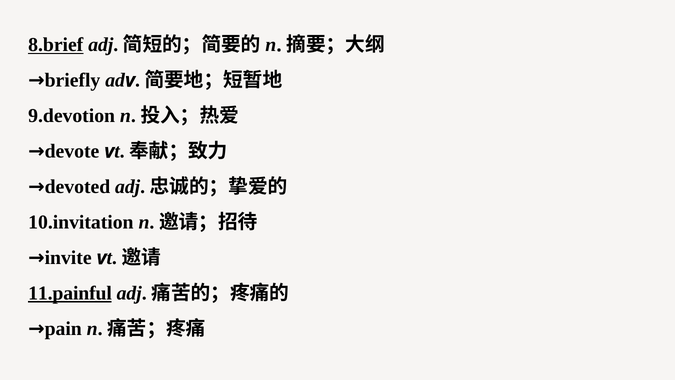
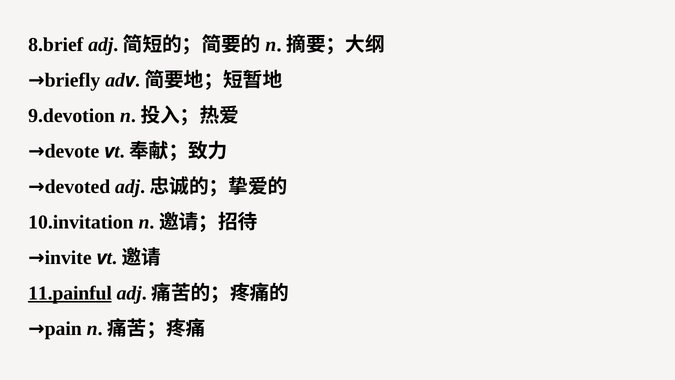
8.brief underline: present -> none
